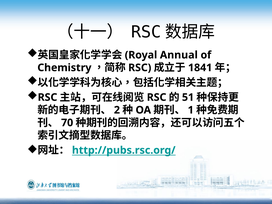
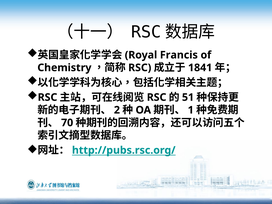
Annual: Annual -> Francis
